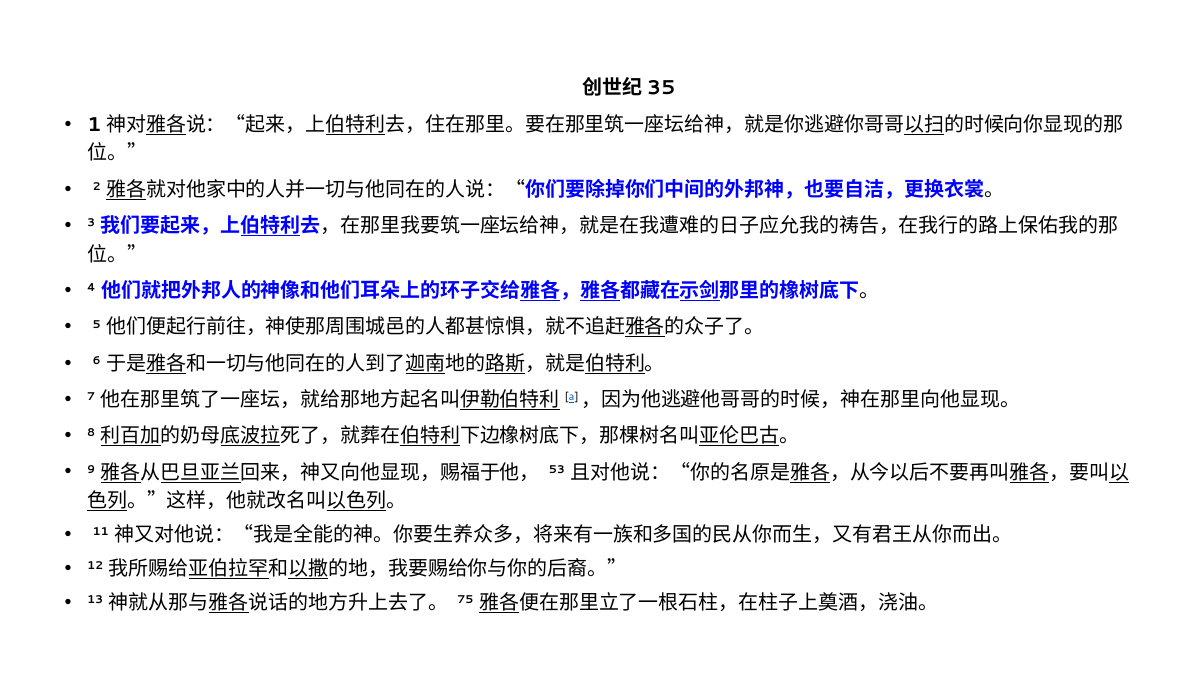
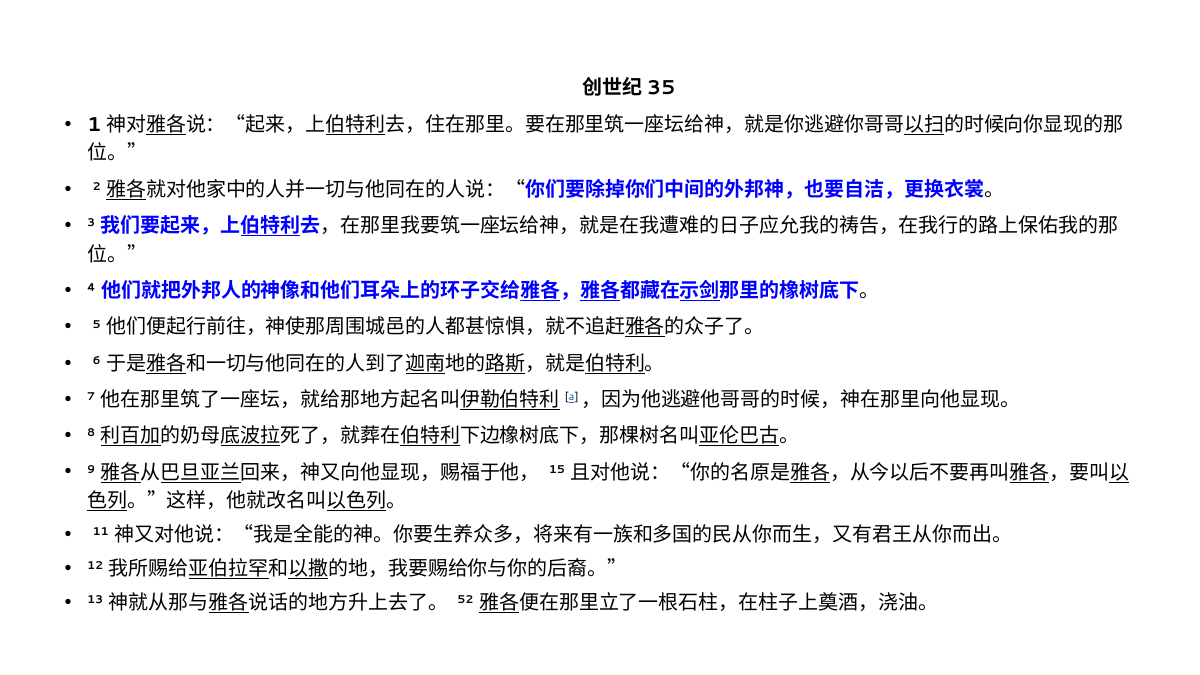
53: 53 -> 15
75: 75 -> 52
